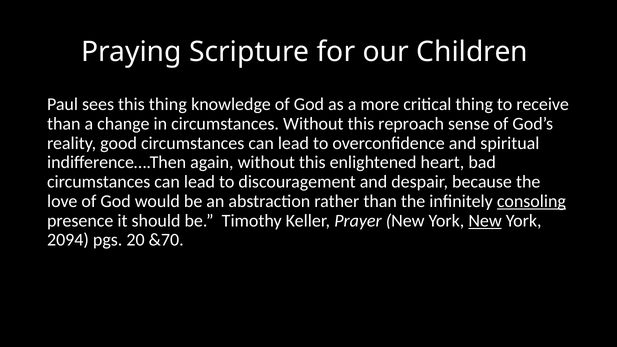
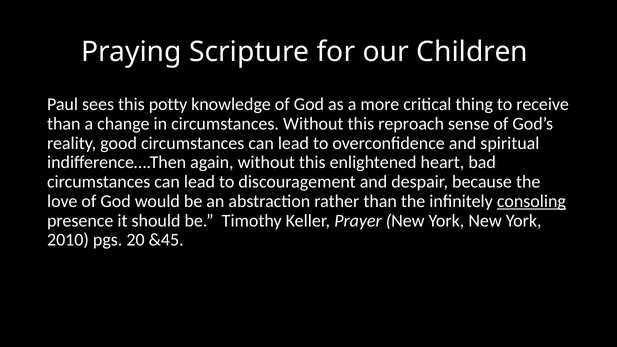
this thing: thing -> potty
New at (485, 221) underline: present -> none
2094: 2094 -> 2010
&70: &70 -> &45
